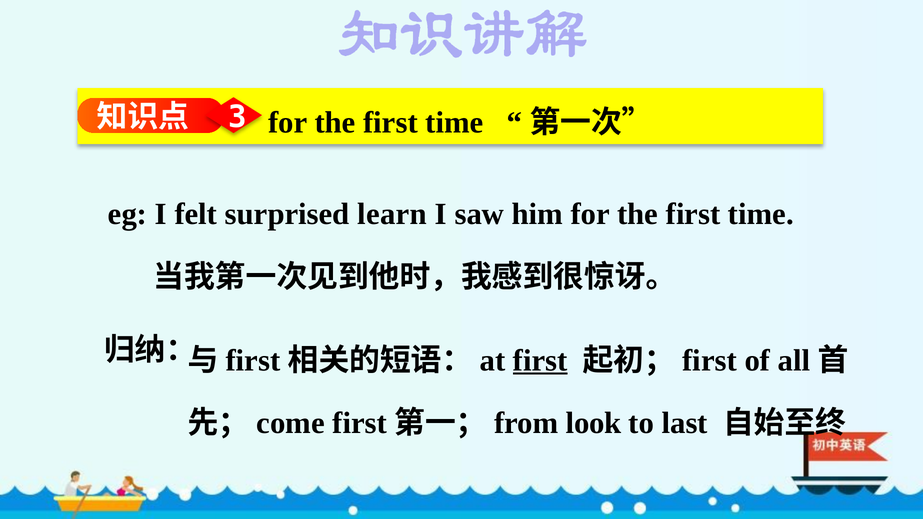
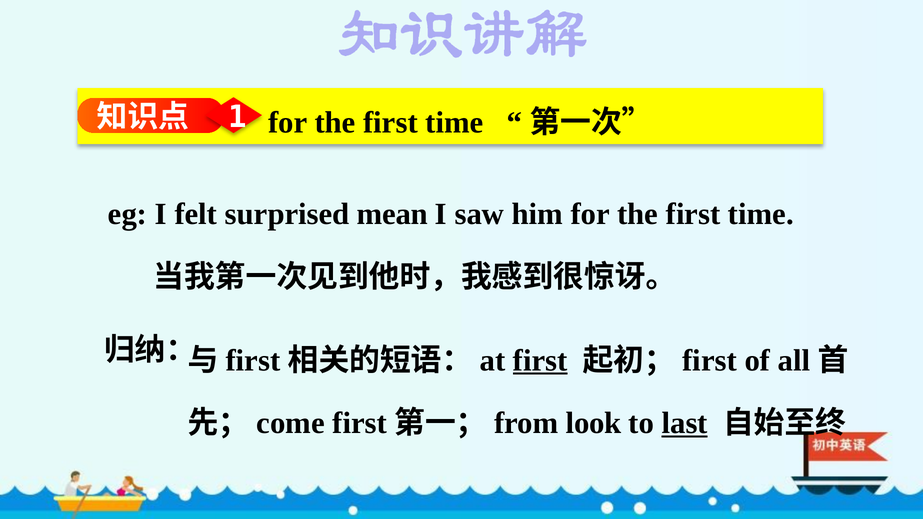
3: 3 -> 1
learn: learn -> mean
last underline: none -> present
